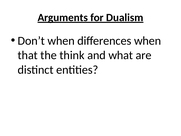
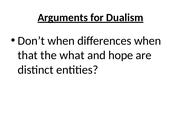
think: think -> what
what: what -> hope
